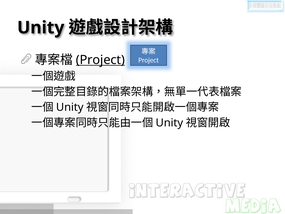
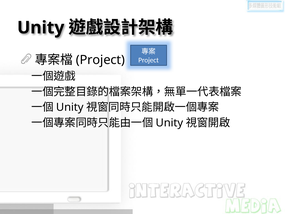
Project at (100, 60) underline: present -> none
